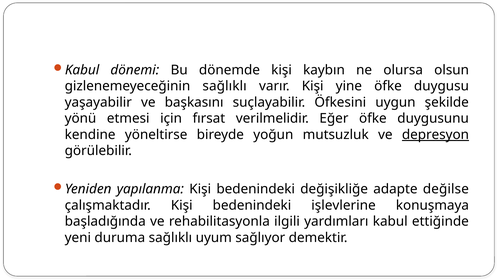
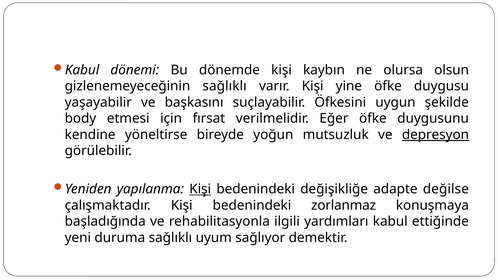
yönü: yönü -> body
Kişi at (200, 189) underline: none -> present
işlevlerine: işlevlerine -> zorlanmaz
